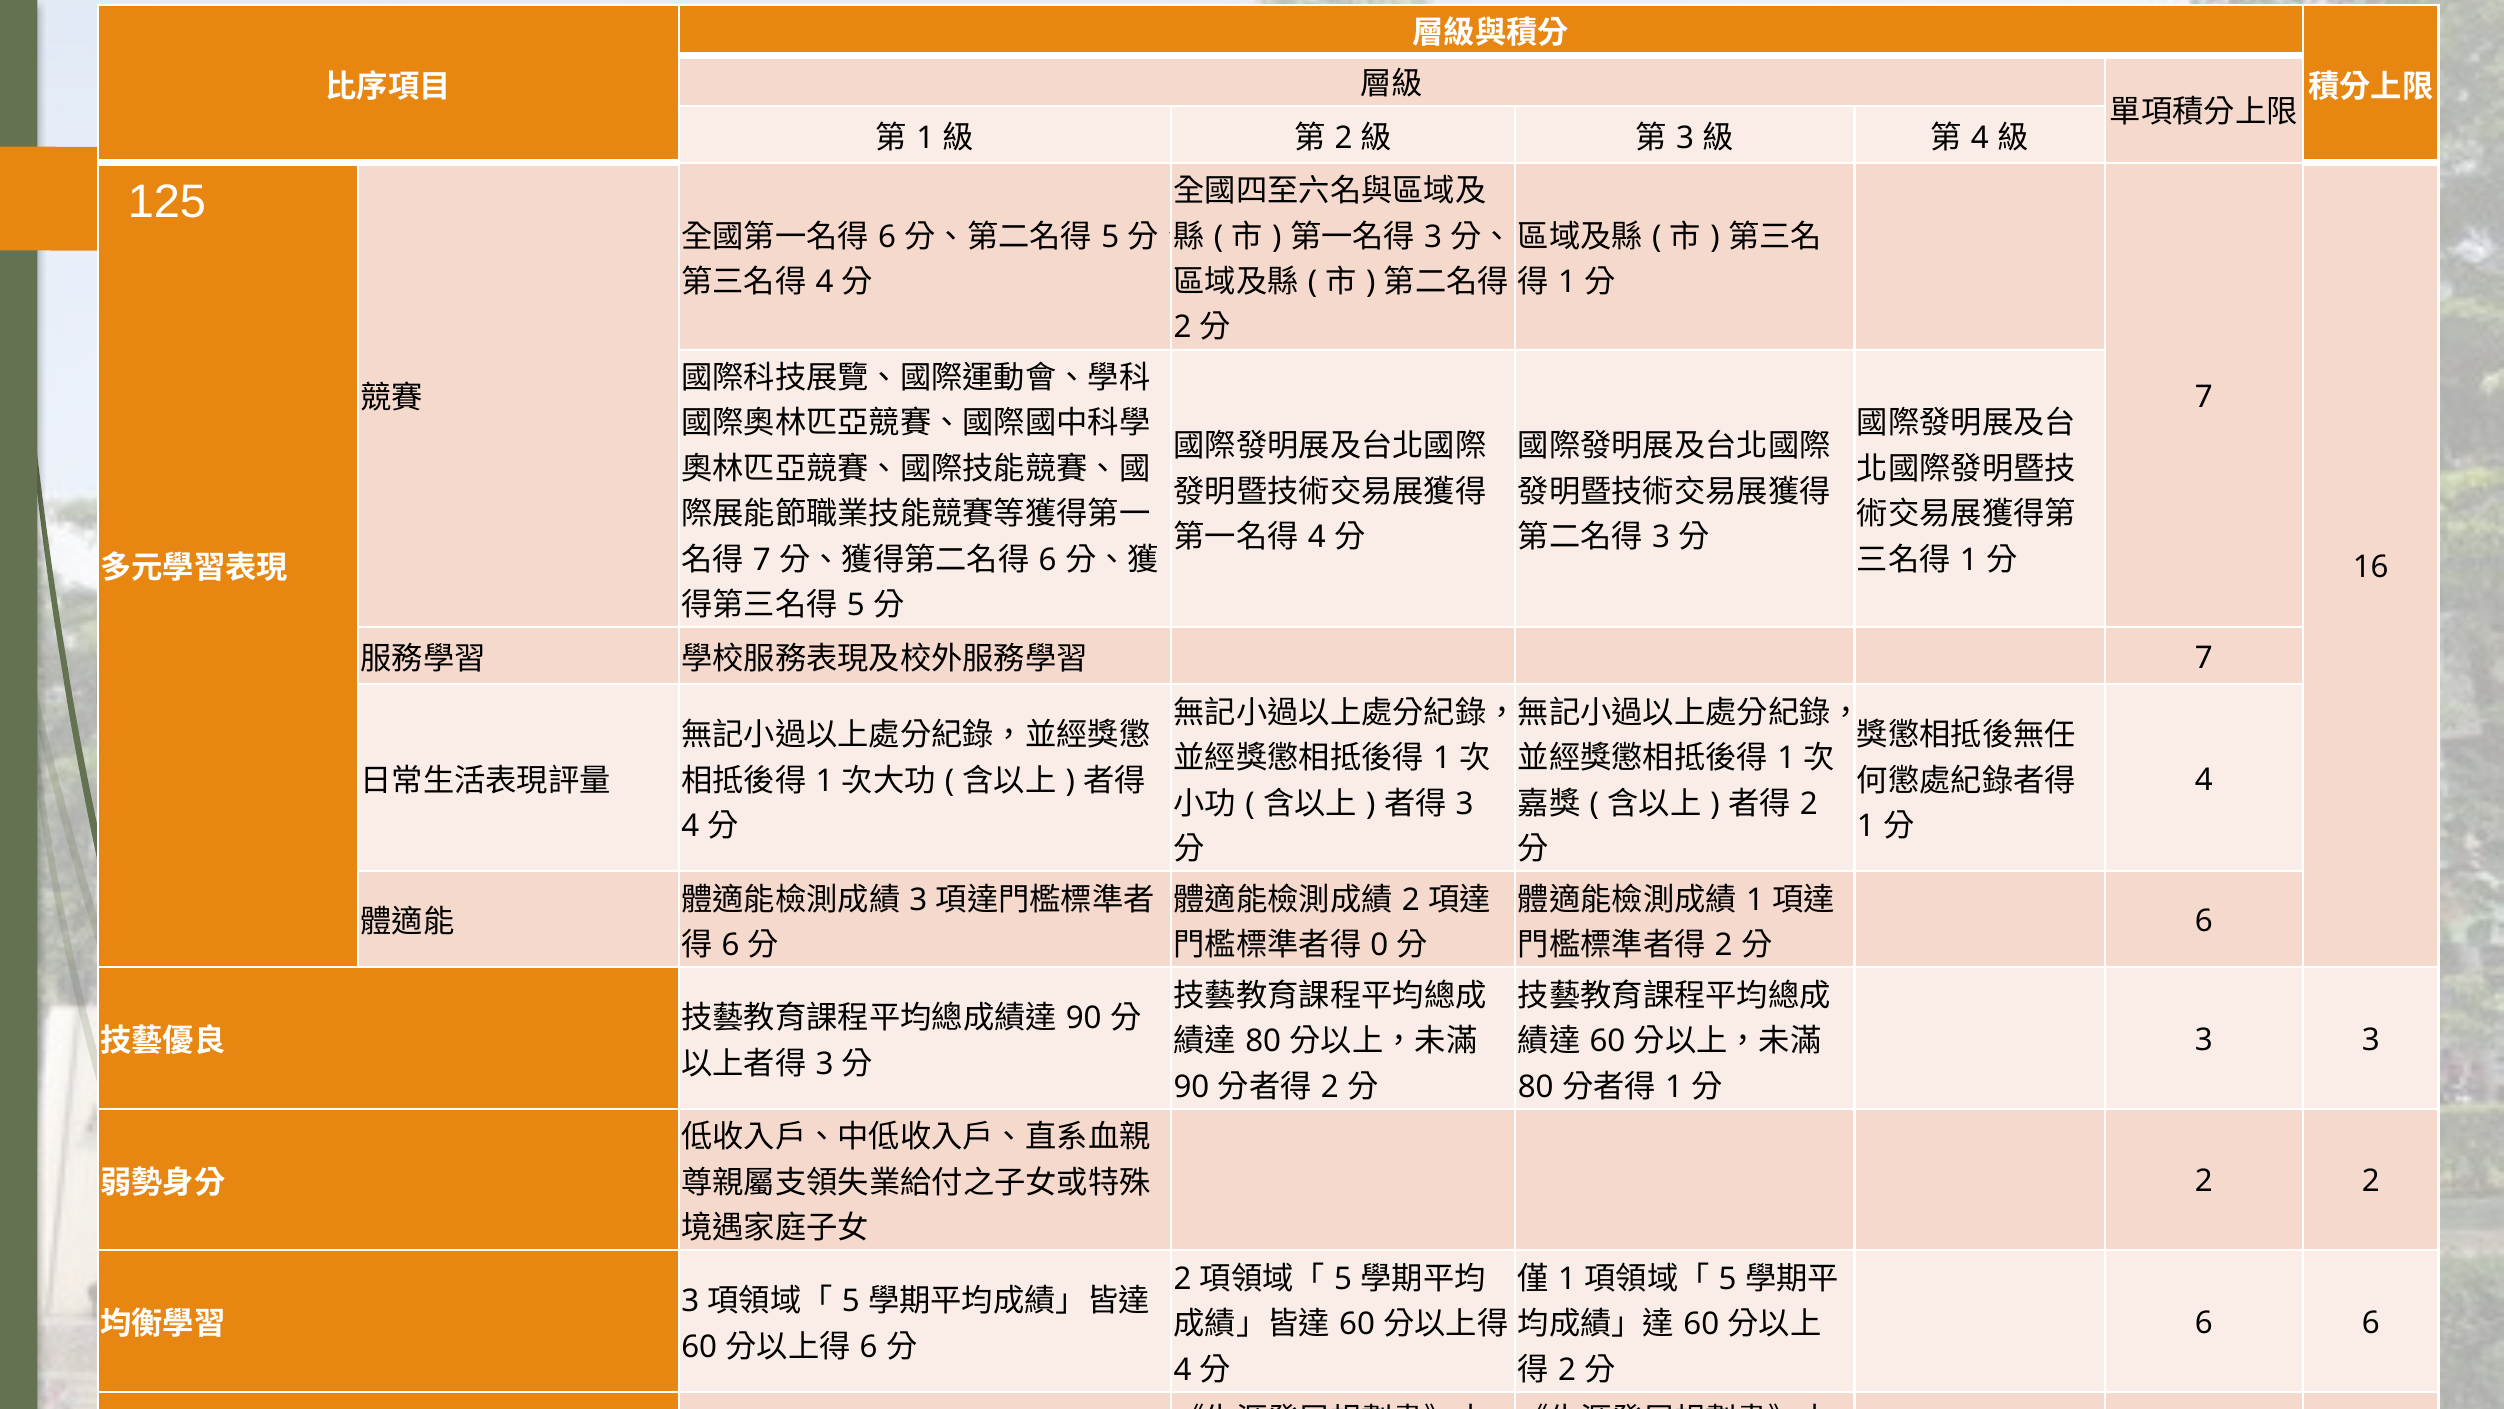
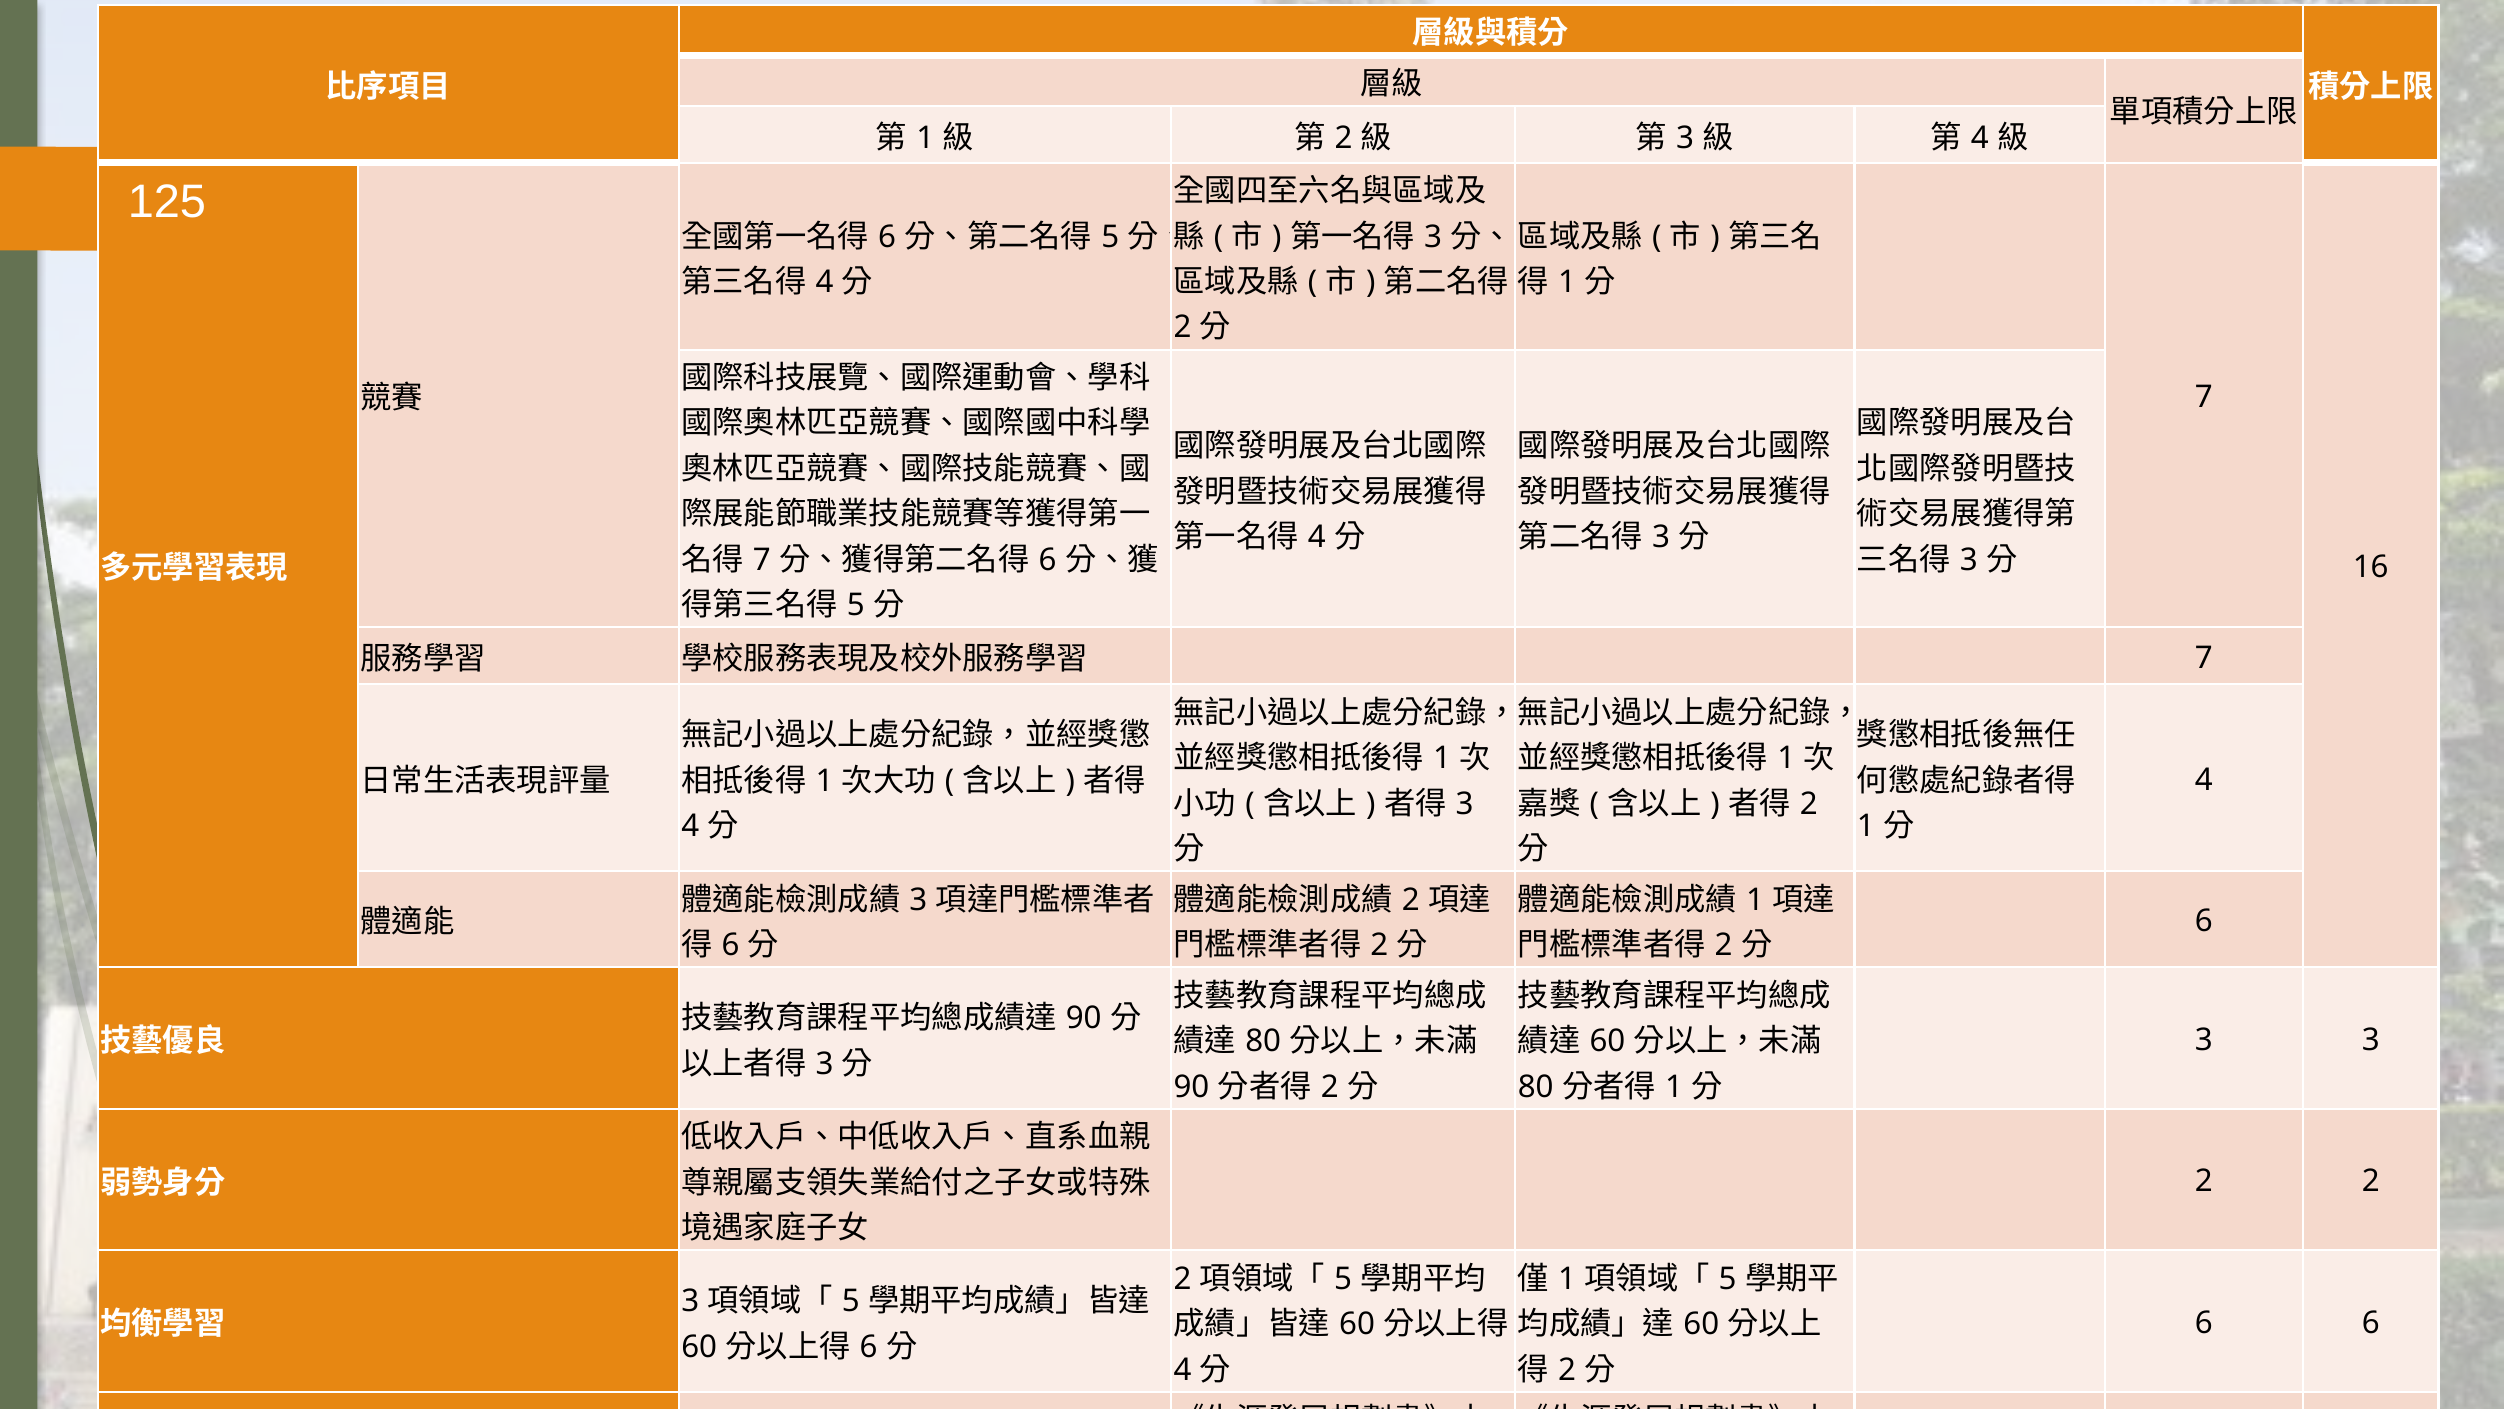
1 at (1969, 560): 1 -> 3
0 at (1379, 945): 0 -> 2
